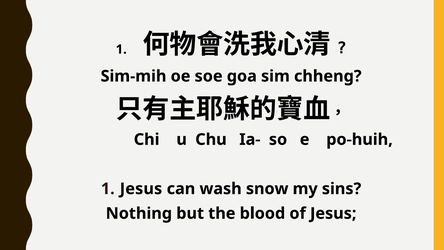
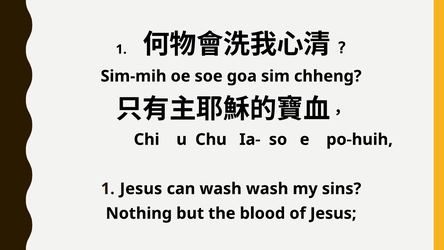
wash snow: snow -> wash
